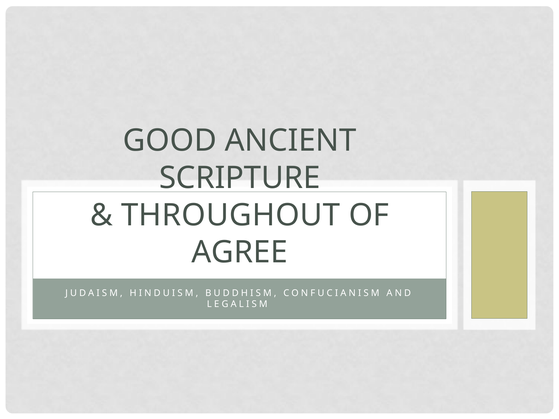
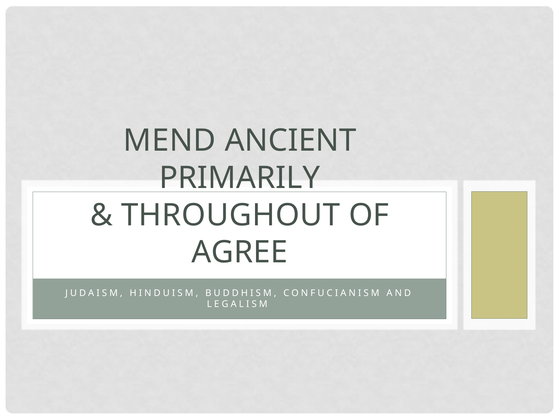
GOOD: GOOD -> MEND
SCRIPTURE: SCRIPTURE -> PRIMARILY
